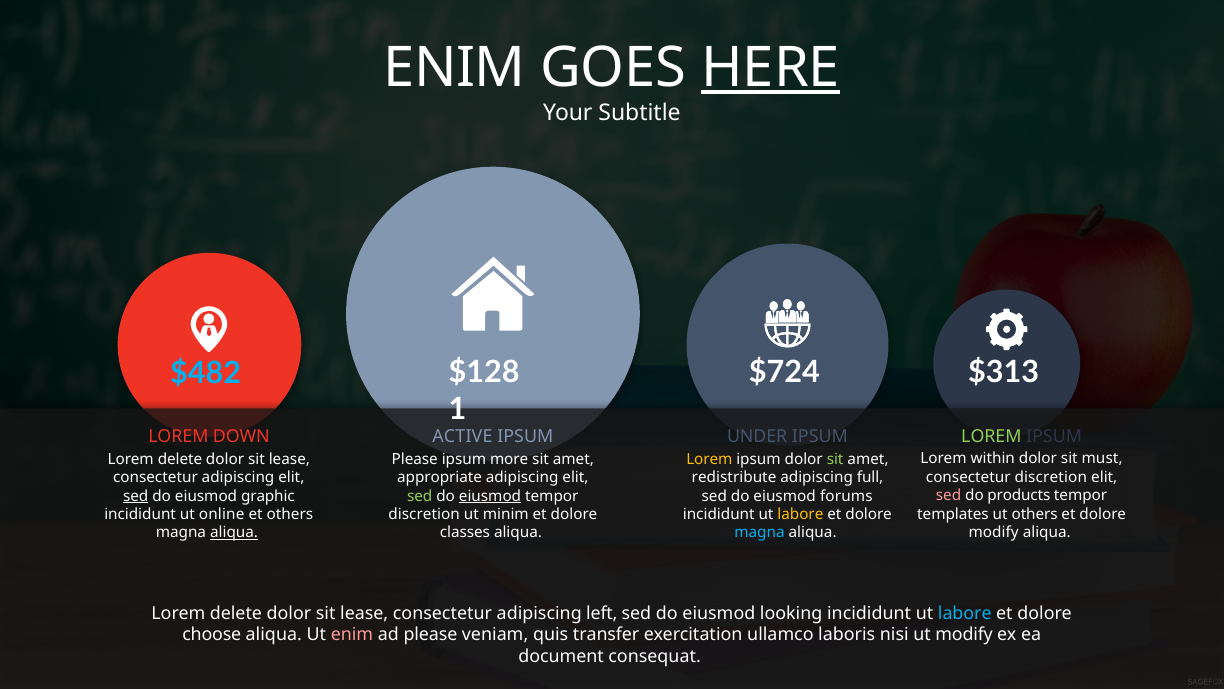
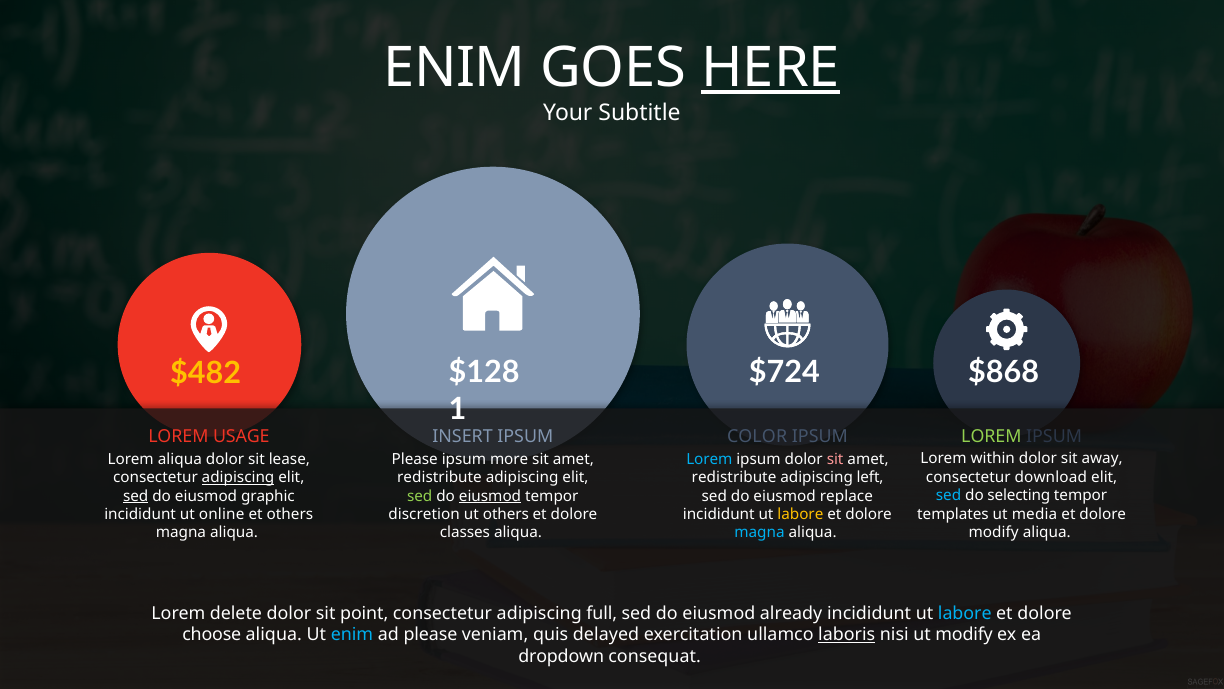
$313: $313 -> $868
$482 colour: light blue -> yellow
DOWN: DOWN -> USAGE
ACTIVE: ACTIVE -> INSERT
UNDER: UNDER -> COLOR
must: must -> away
delete at (180, 459): delete -> aliqua
Lorem at (709, 459) colour: yellow -> light blue
sit at (835, 459) colour: light green -> pink
consectetur discretion: discretion -> download
adipiscing at (238, 477) underline: none -> present
appropriate at (440, 477): appropriate -> redistribute
full: full -> left
sed at (949, 495) colour: pink -> light blue
products: products -> selecting
forums: forums -> replace
ut others: others -> media
ut minim: minim -> others
aliqua at (234, 533) underline: present -> none
lease at (364, 613): lease -> point
left: left -> full
looking: looking -> already
enim at (352, 634) colour: pink -> light blue
transfer: transfer -> delayed
laboris underline: none -> present
document: document -> dropdown
